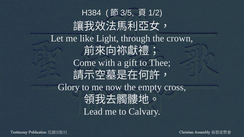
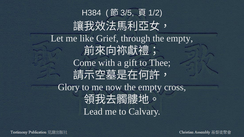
Light: Light -> Grief
through the crown: crown -> empty
